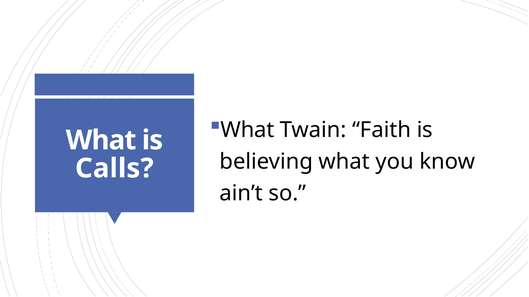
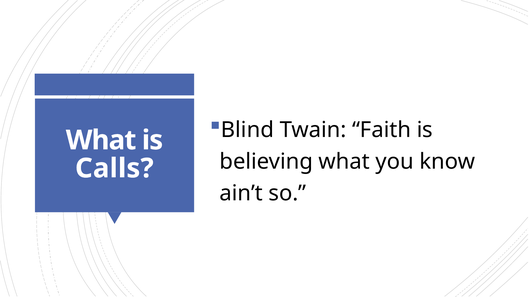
What at (248, 130): What -> Blind
